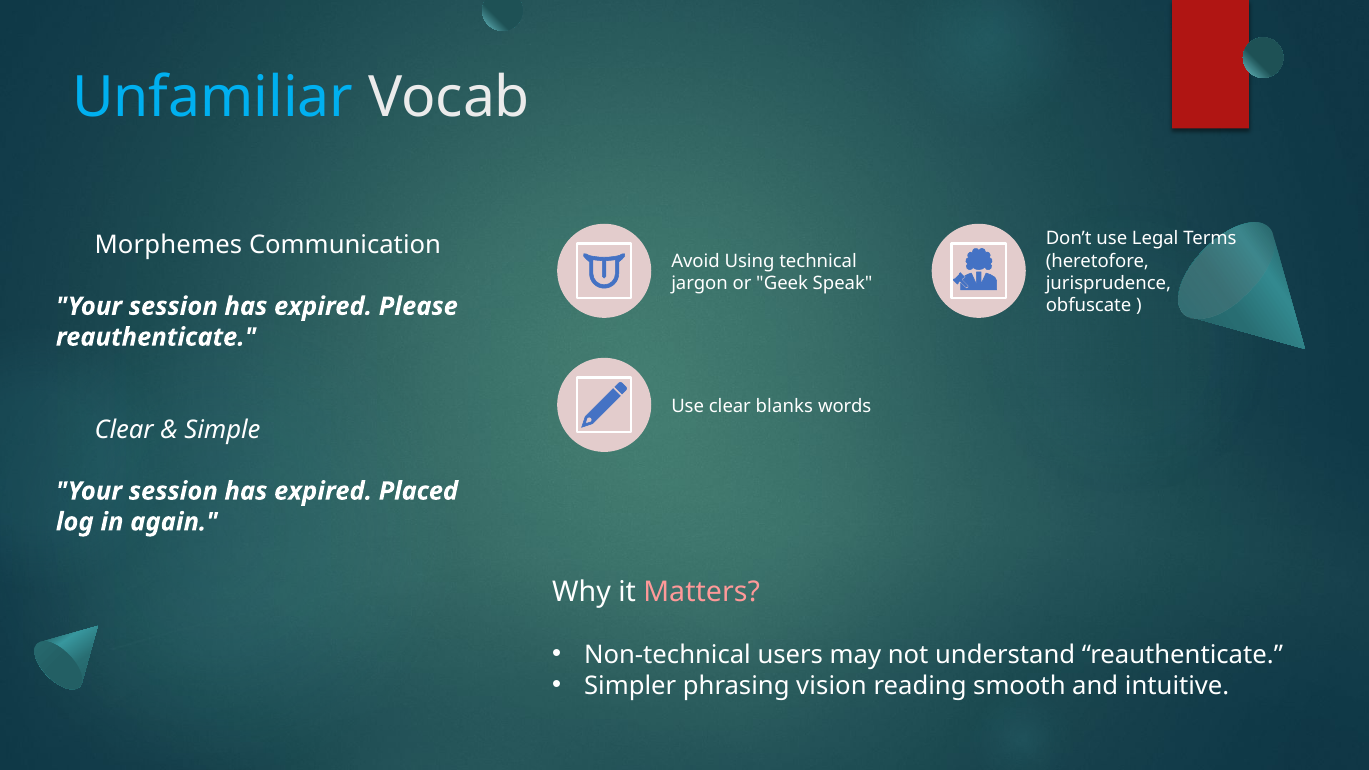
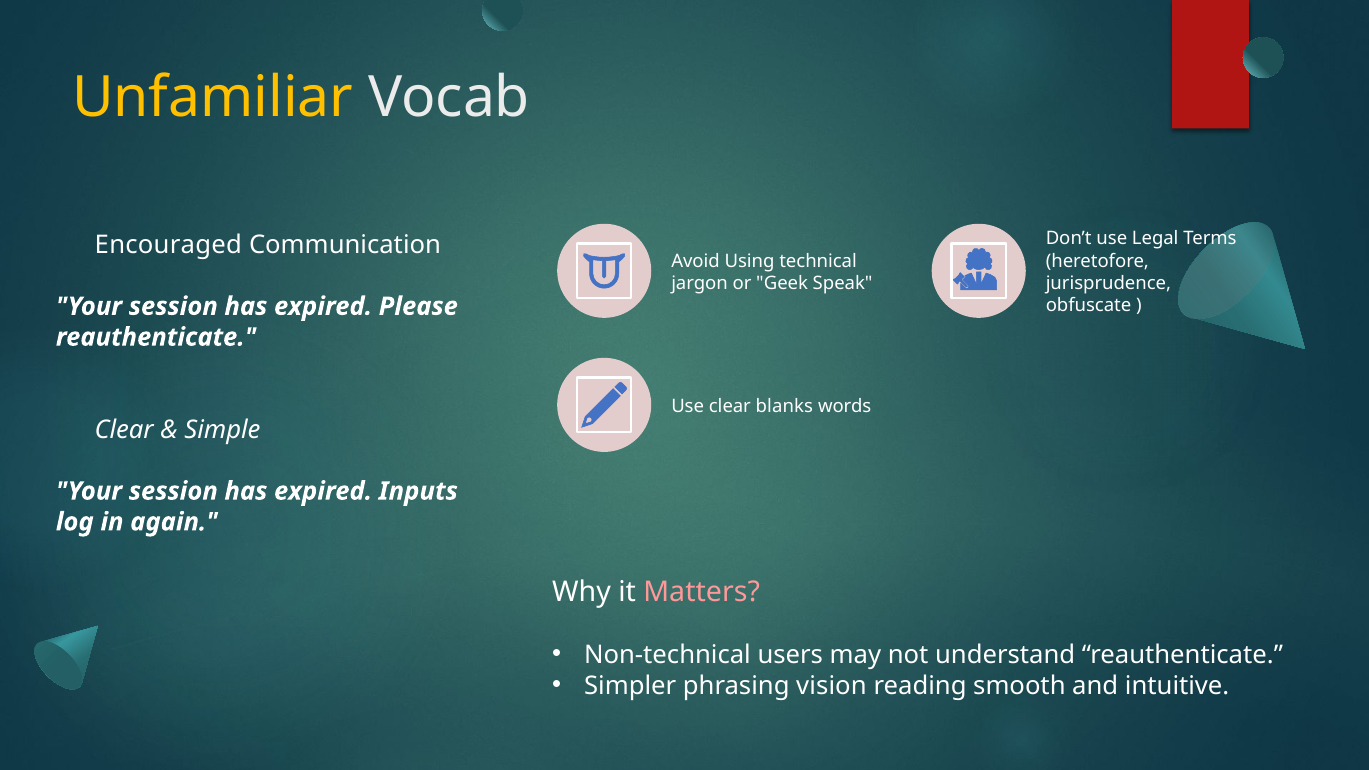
Unfamiliar colour: light blue -> yellow
Morphemes: Morphemes -> Encouraged
Placed: Placed -> Inputs
